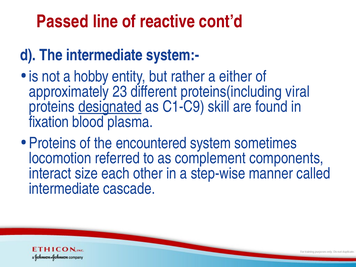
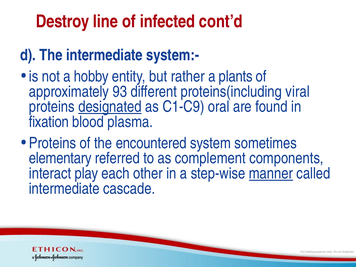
Passed: Passed -> Destroy
reactive: reactive -> infected
either: either -> plants
23: 23 -> 93
skill: skill -> oral
locomotion: locomotion -> elementary
size: size -> play
manner underline: none -> present
